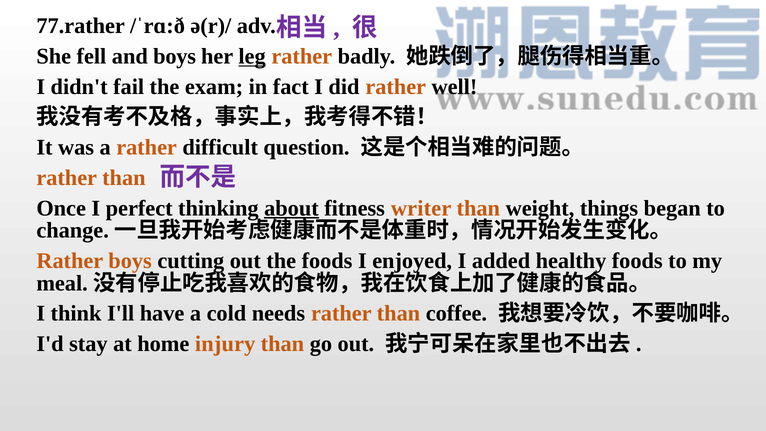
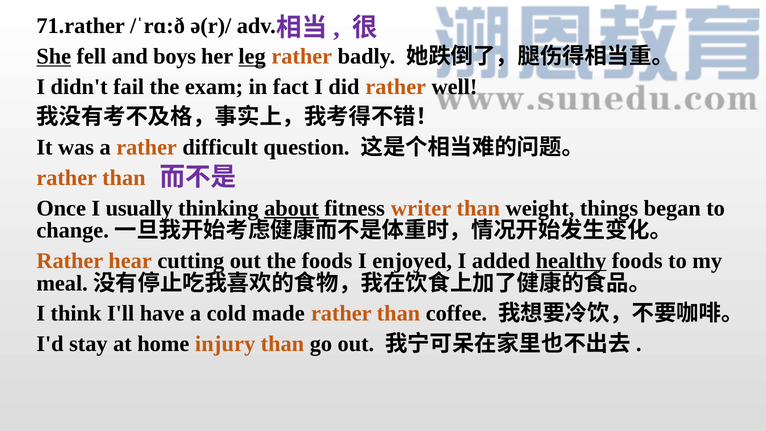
77.rather: 77.rather -> 71.rather
She underline: none -> present
perfect: perfect -> usually
Rather boys: boys -> hear
healthy underline: none -> present
needs: needs -> made
